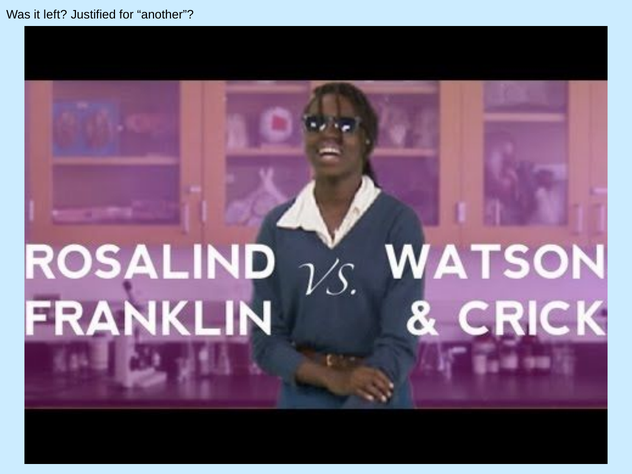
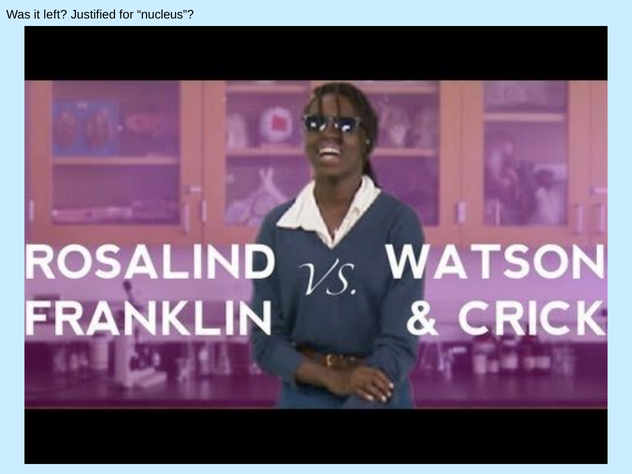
another: another -> nucleus
